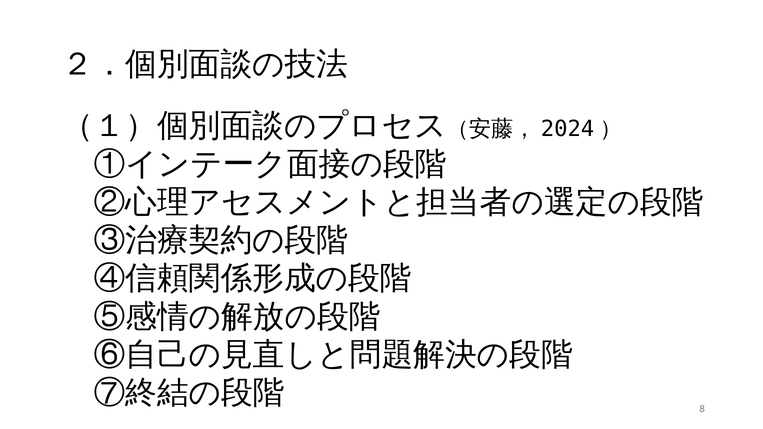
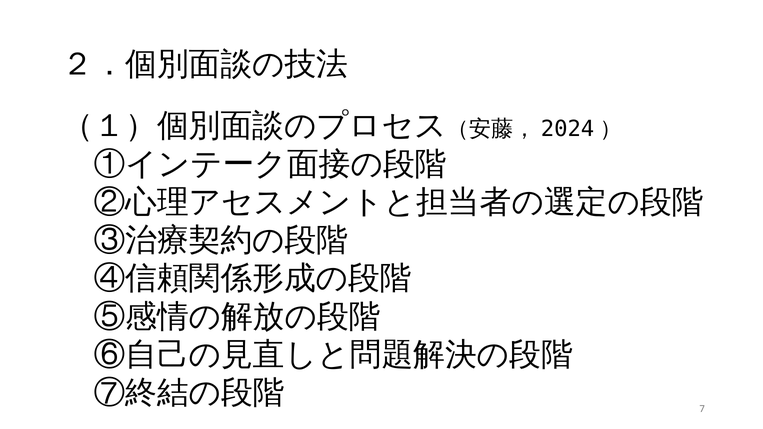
8: 8 -> 7
